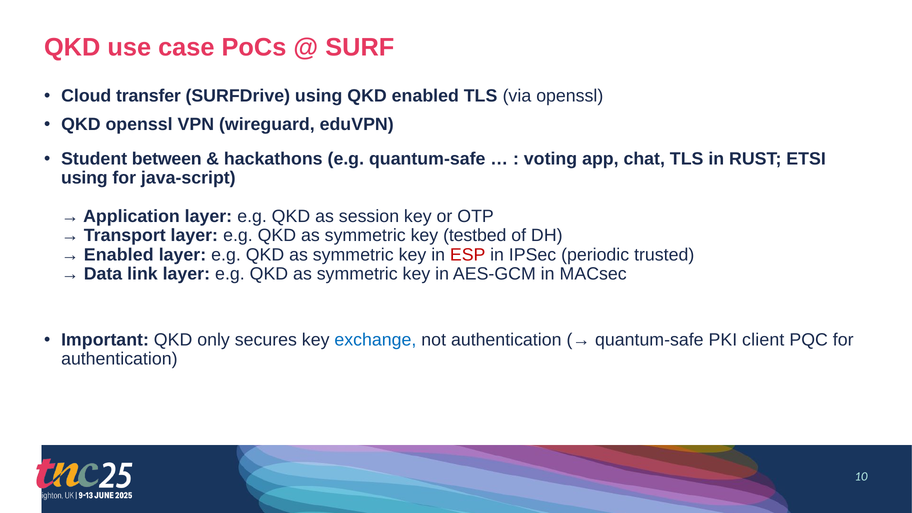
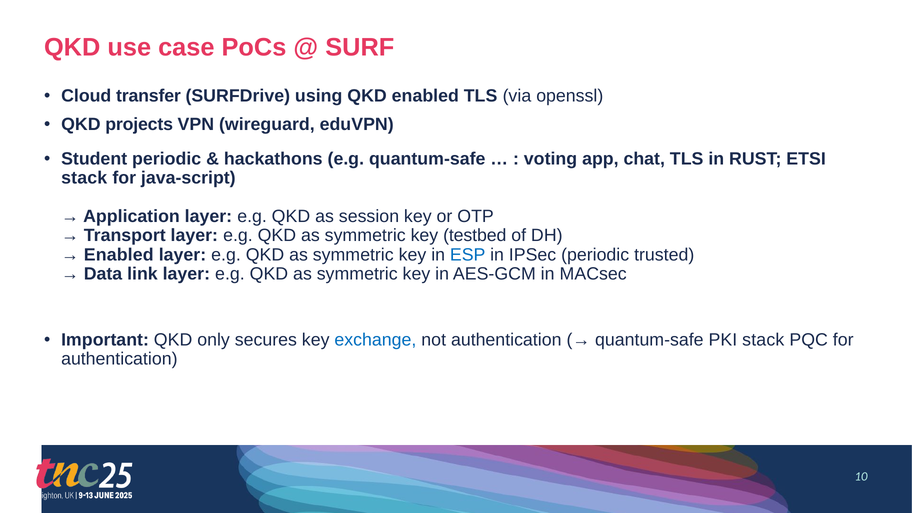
QKD openssl: openssl -> projects
Student between: between -> periodic
using at (84, 178): using -> stack
ESP colour: red -> blue
PKI client: client -> stack
